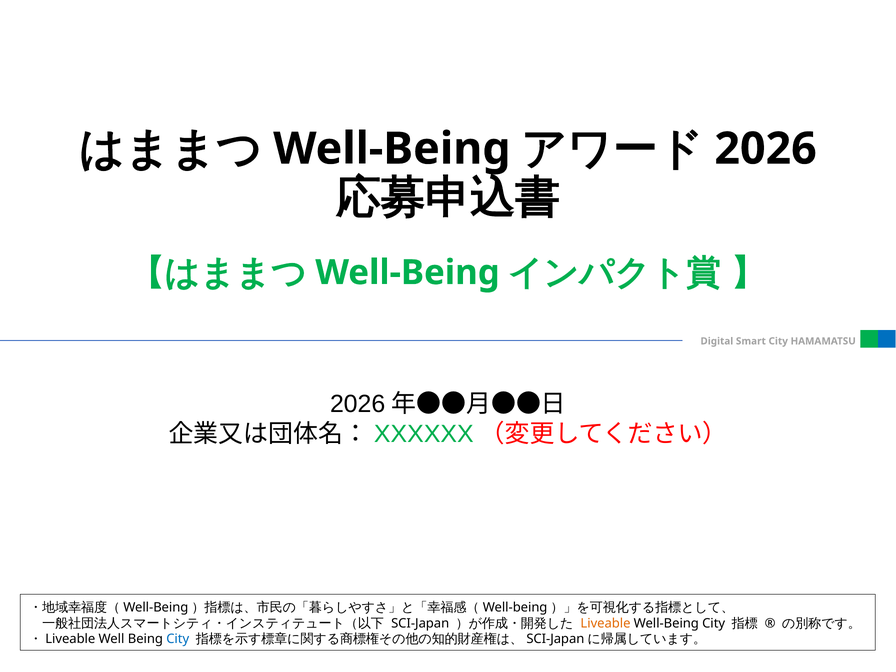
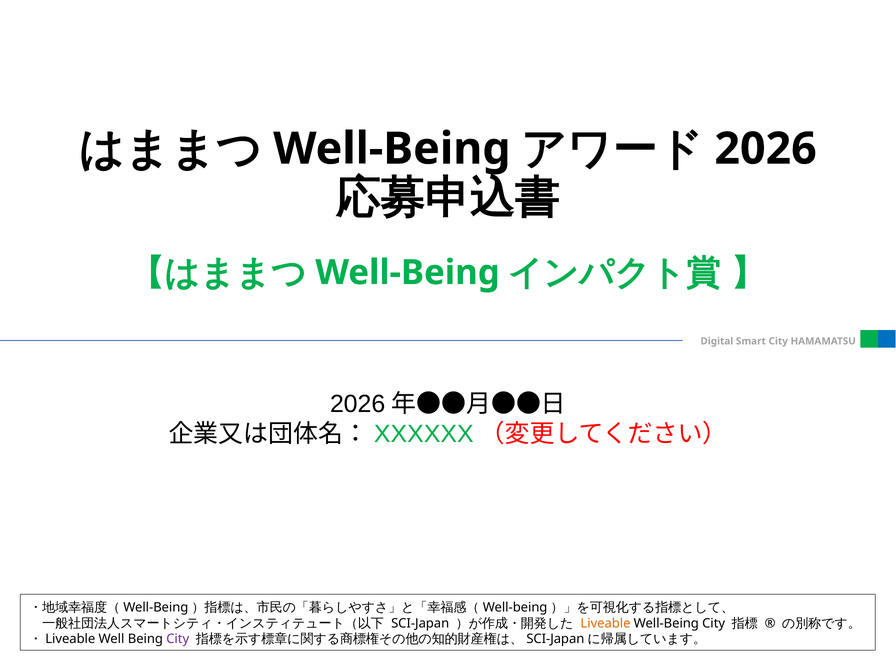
City at (178, 639) colour: blue -> purple
